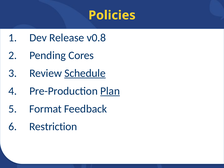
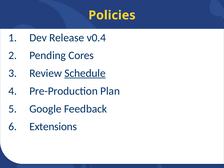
v0.8: v0.8 -> v0.4
Plan underline: present -> none
Format: Format -> Google
Restriction: Restriction -> Extensions
